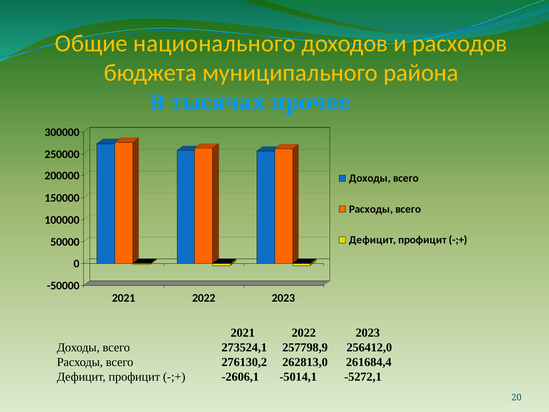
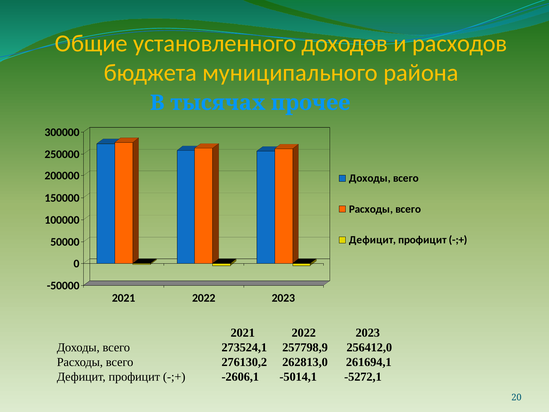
национального: национального -> установленного
261684,4: 261684,4 -> 261694,1
